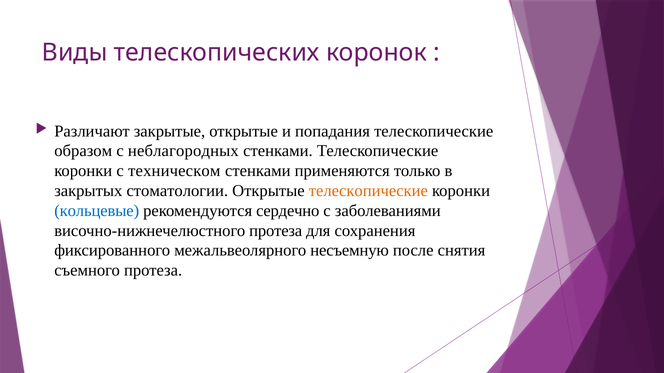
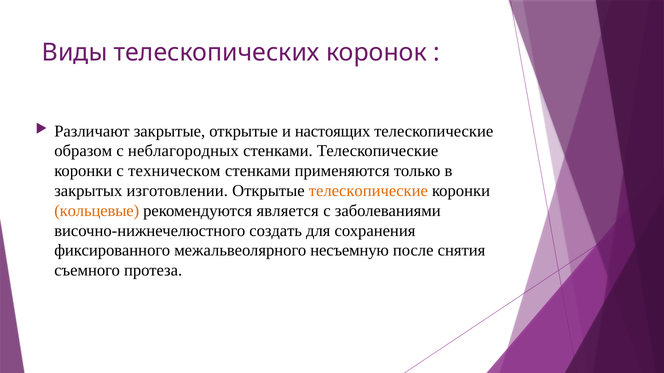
попадания: попадания -> настоящих
стоматологии: стоматологии -> изготовлении
кольцевые colour: blue -> orange
сердечно: сердечно -> является
височно-нижнечелюстного протеза: протеза -> создать
